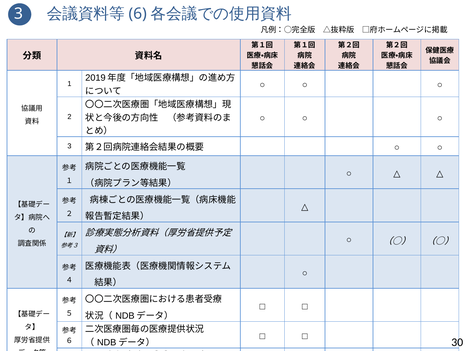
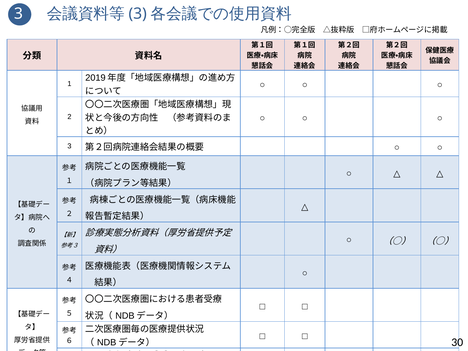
6 at (138, 14): 6 -> 3
